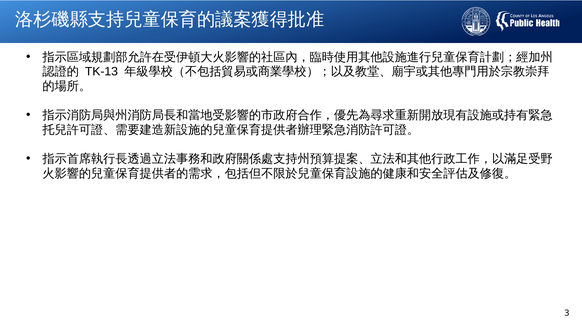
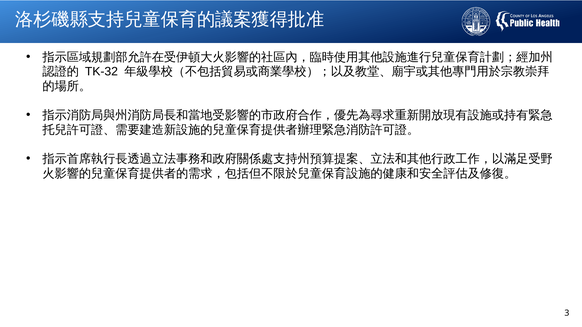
TK-13: TK-13 -> TK-32
